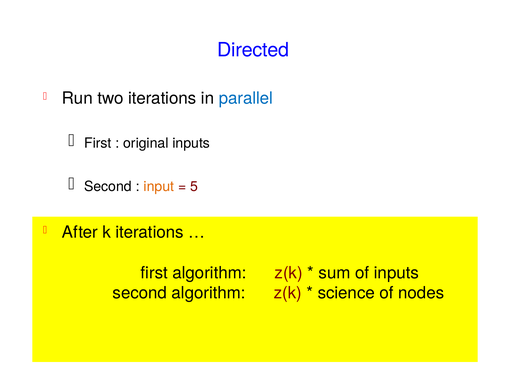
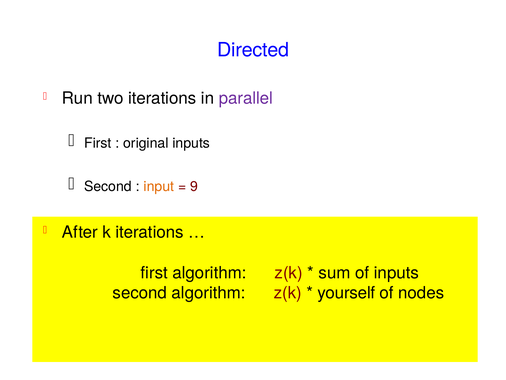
parallel colour: blue -> purple
5: 5 -> 9
science: science -> yourself
